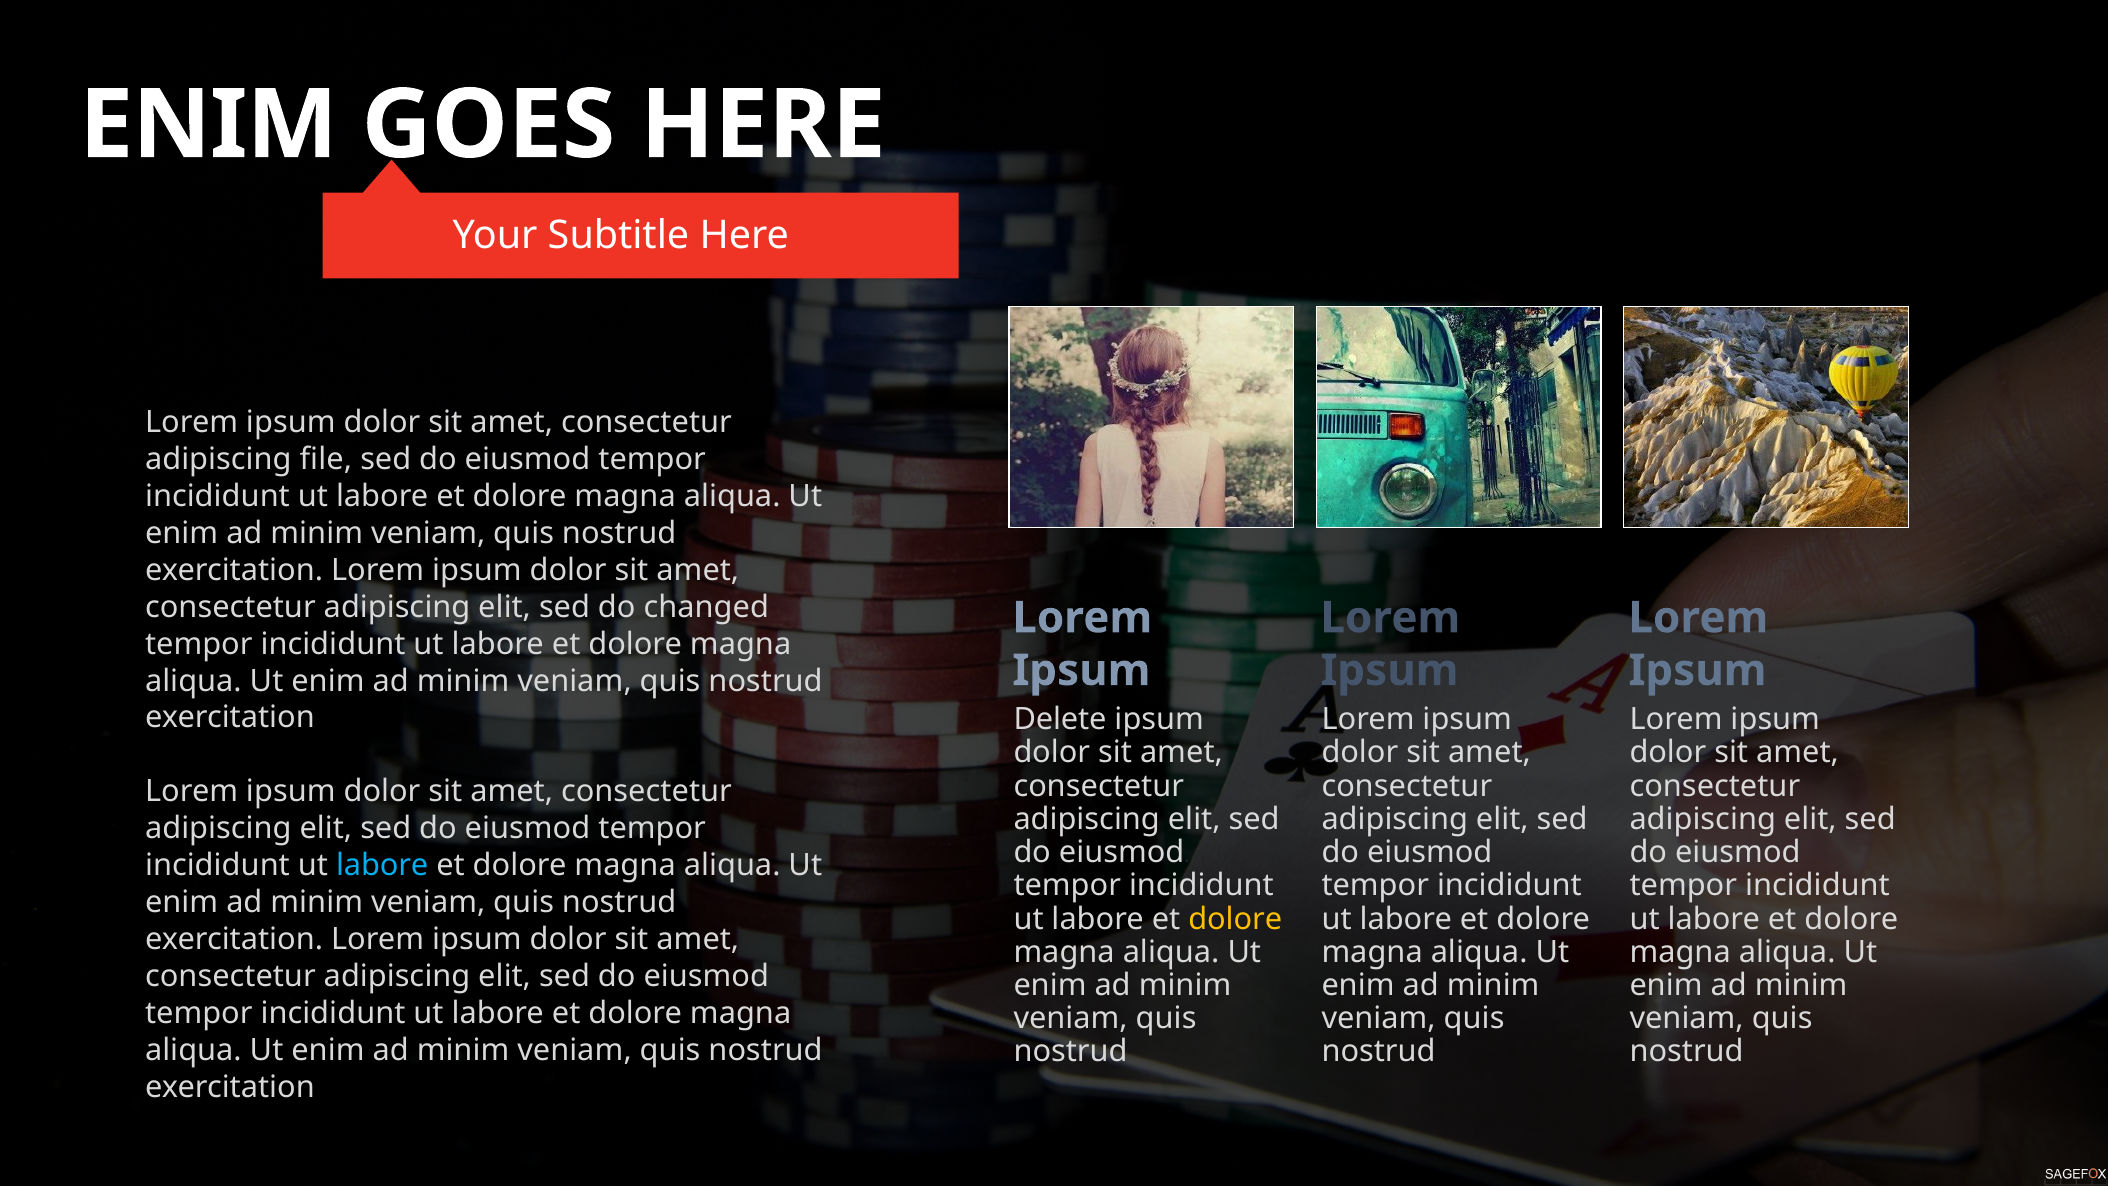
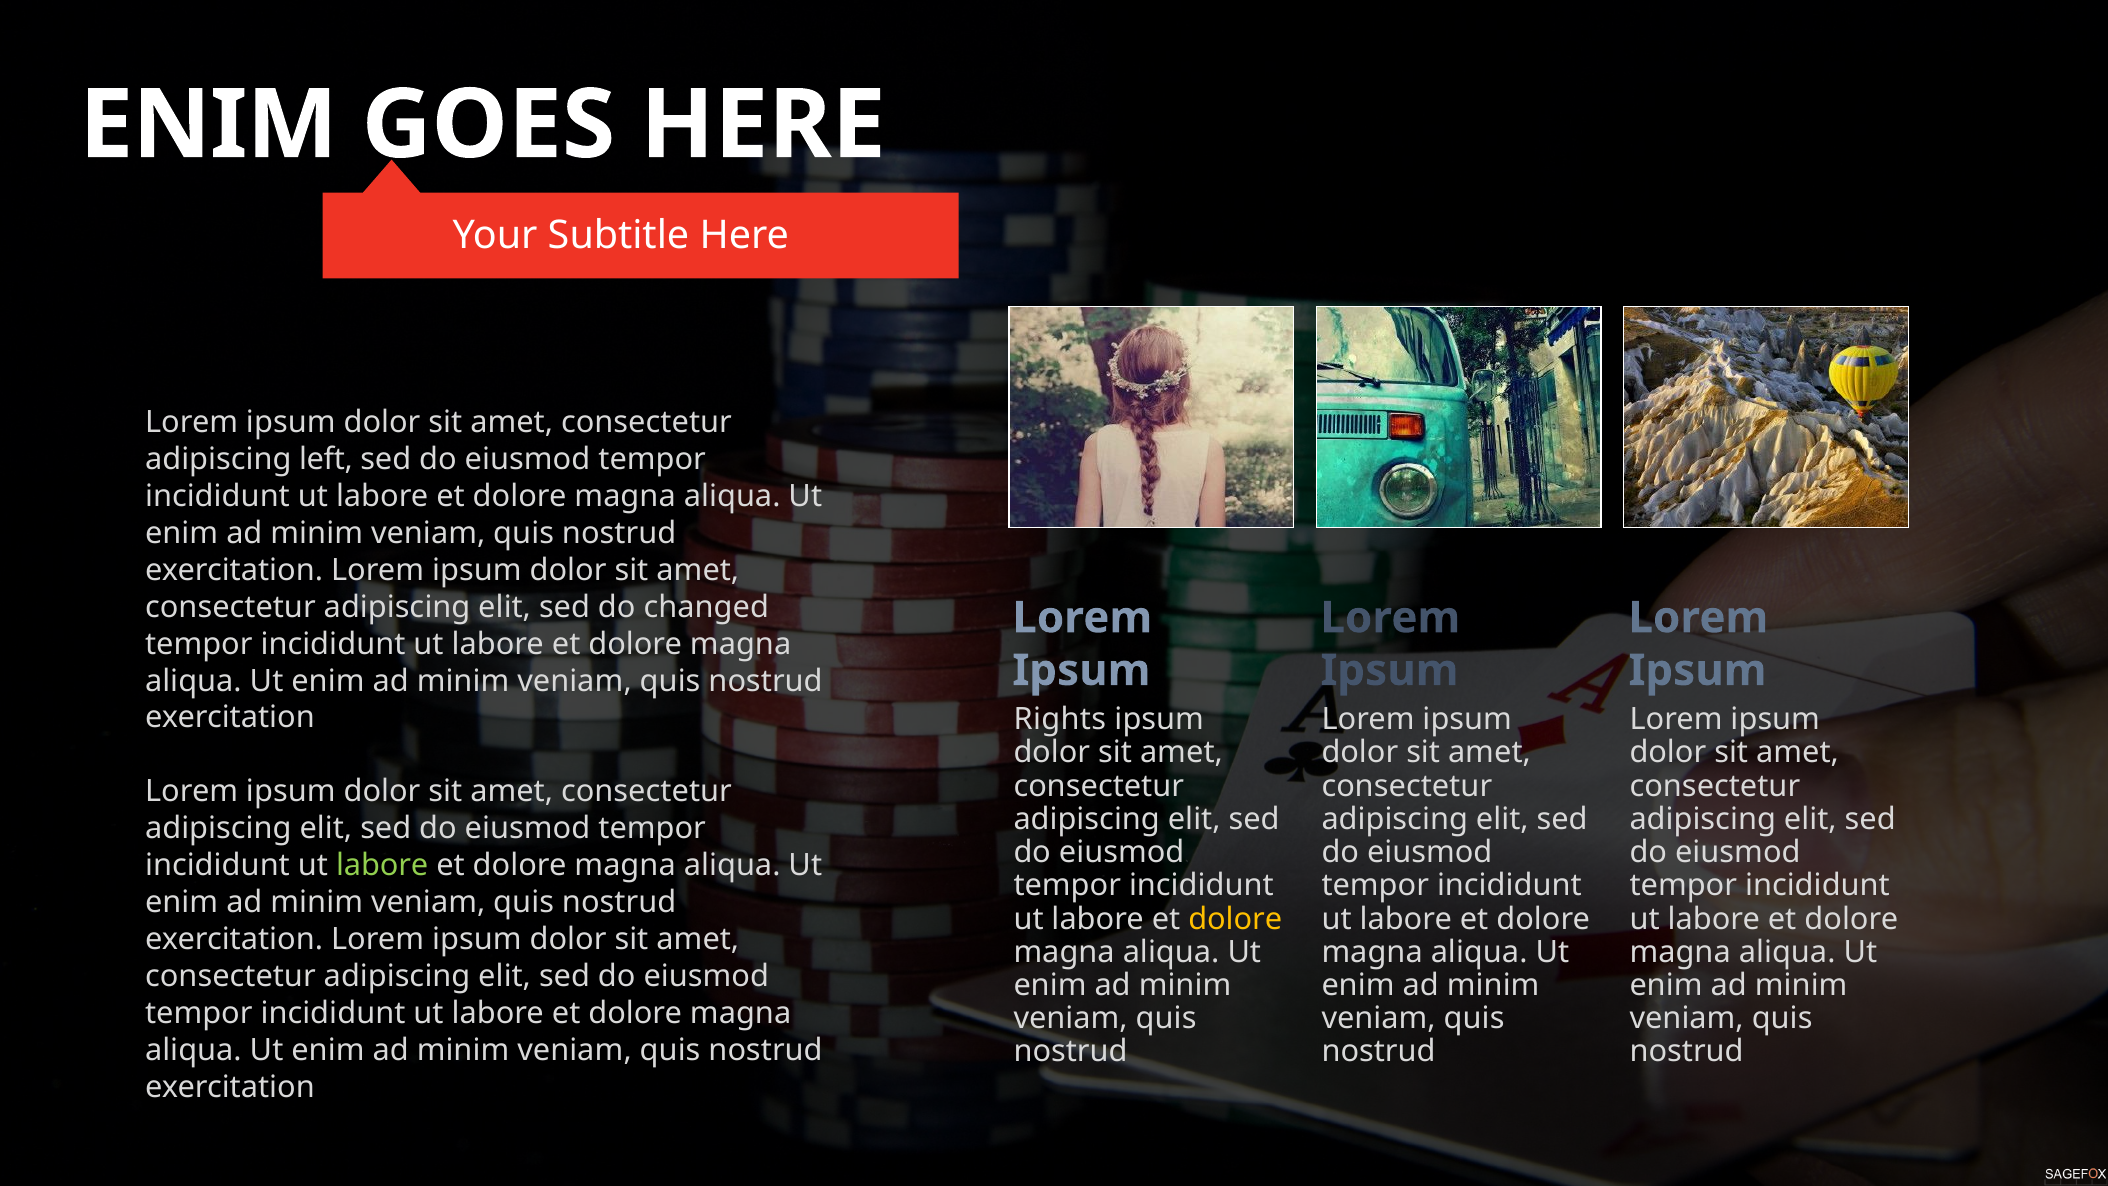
file: file -> left
Delete: Delete -> Rights
labore at (382, 865) colour: light blue -> light green
